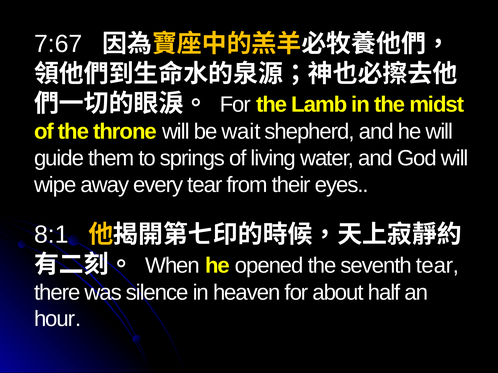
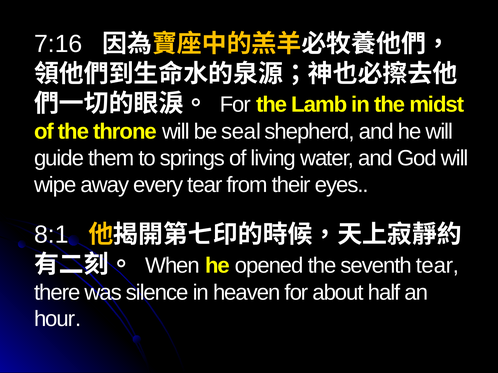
7:67: 7:67 -> 7:16
wait: wait -> seal
